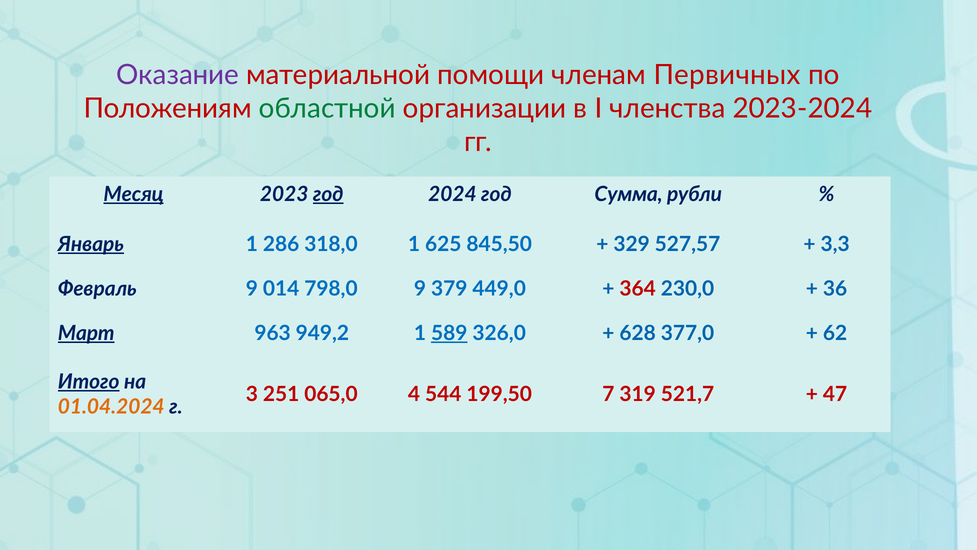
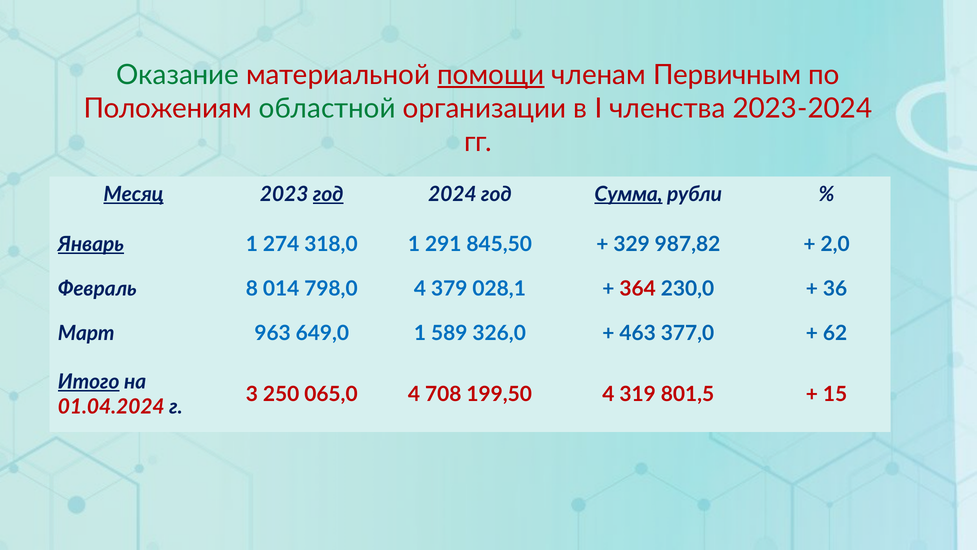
Оказание colour: purple -> green
помощи underline: none -> present
Первичных: Первичных -> Первичным
Сумма underline: none -> present
286: 286 -> 274
625: 625 -> 291
527,57: 527,57 -> 987,82
3,3: 3,3 -> 2,0
Февраль 9: 9 -> 8
798,0 9: 9 -> 4
449,0: 449,0 -> 028,1
Март underline: present -> none
949,2: 949,2 -> 649,0
589 underline: present -> none
628: 628 -> 463
251: 251 -> 250
544: 544 -> 708
199,50 7: 7 -> 4
521,7: 521,7 -> 801,5
47: 47 -> 15
01.04.2024 colour: orange -> red
